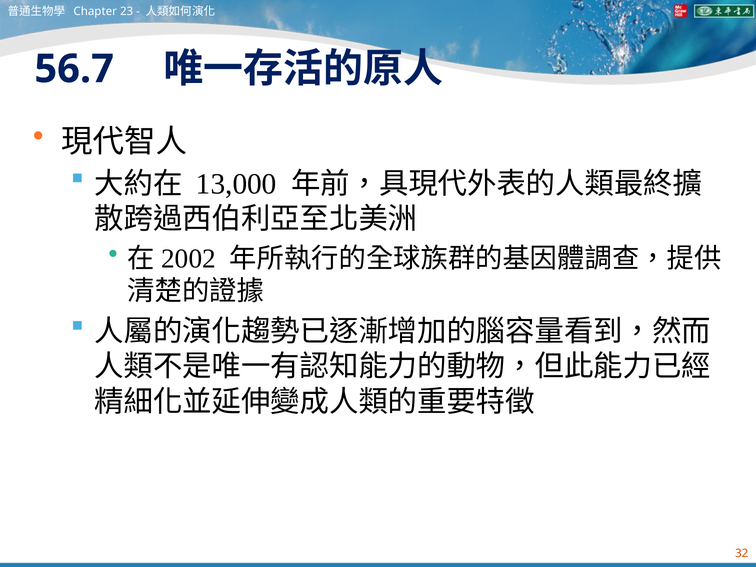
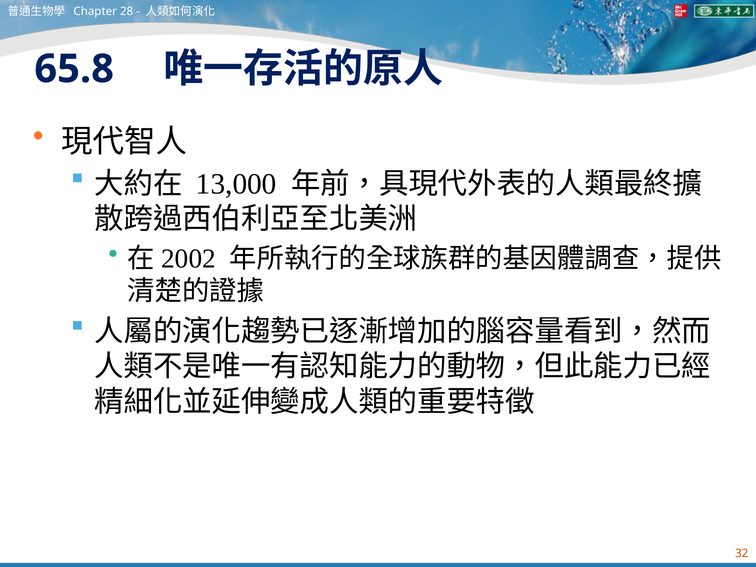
23: 23 -> 28
56.7: 56.7 -> 65.8
